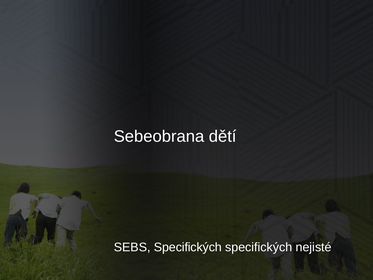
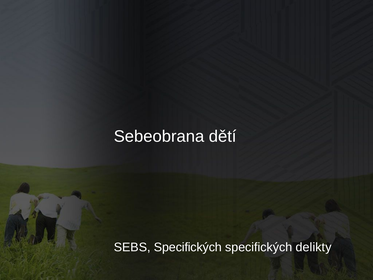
nejisté: nejisté -> delikty
